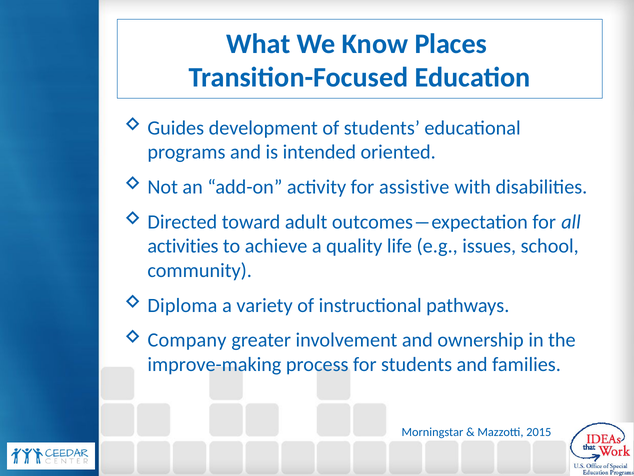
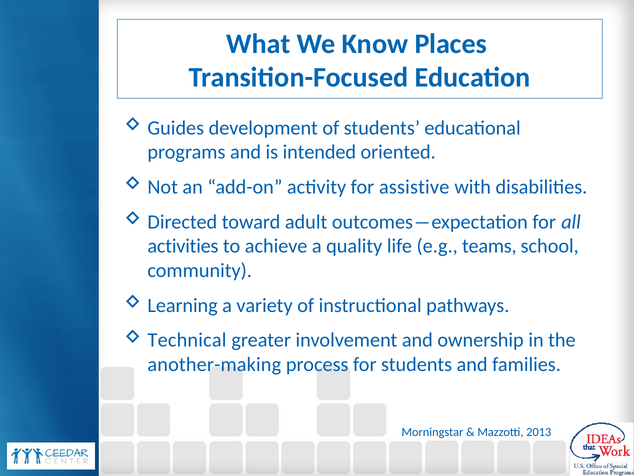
issues: issues -> teams
Diploma: Diploma -> Learning
Company: Company -> Technical
improve-making: improve-making -> another-making
2015: 2015 -> 2013
